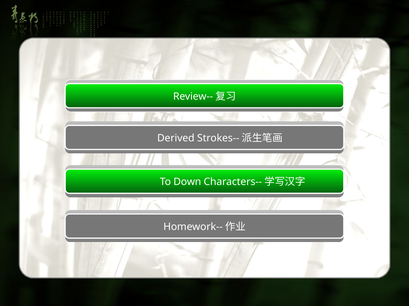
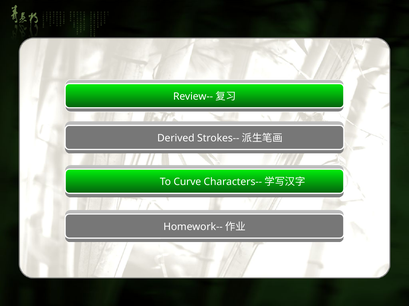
Down: Down -> Curve
